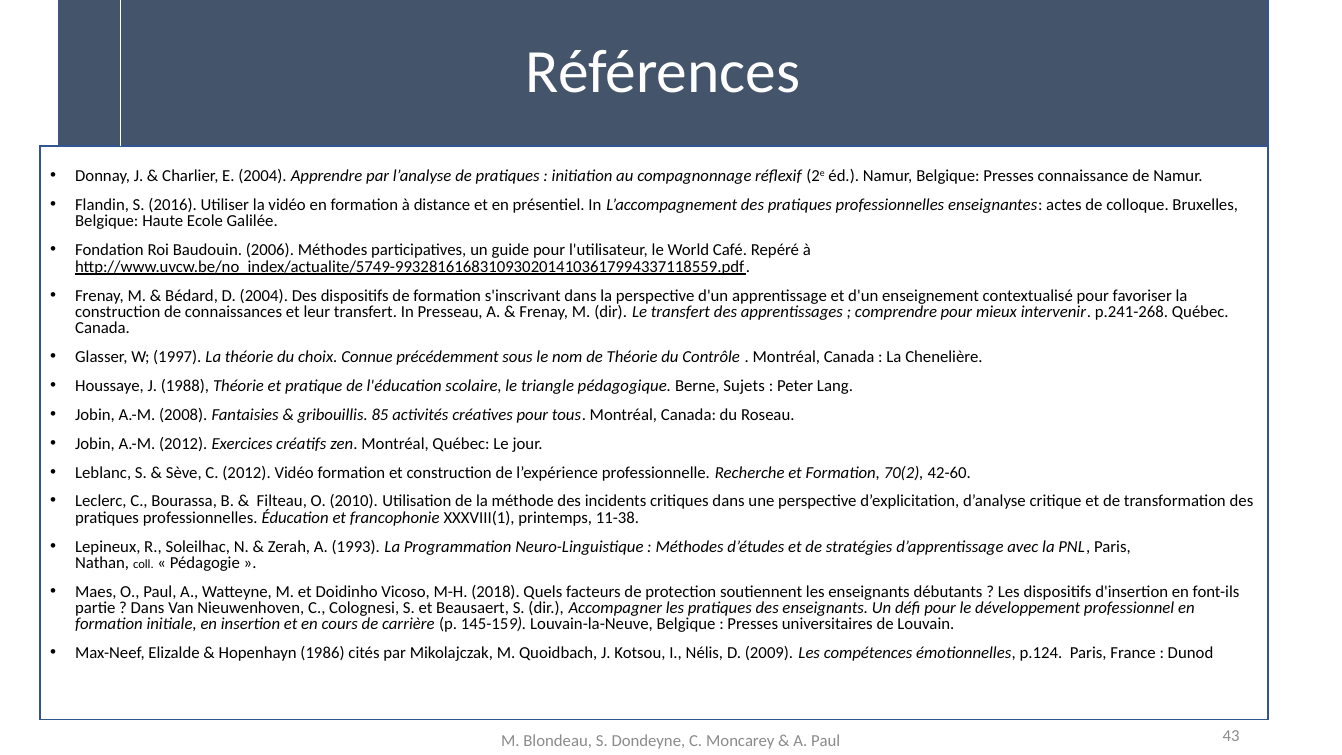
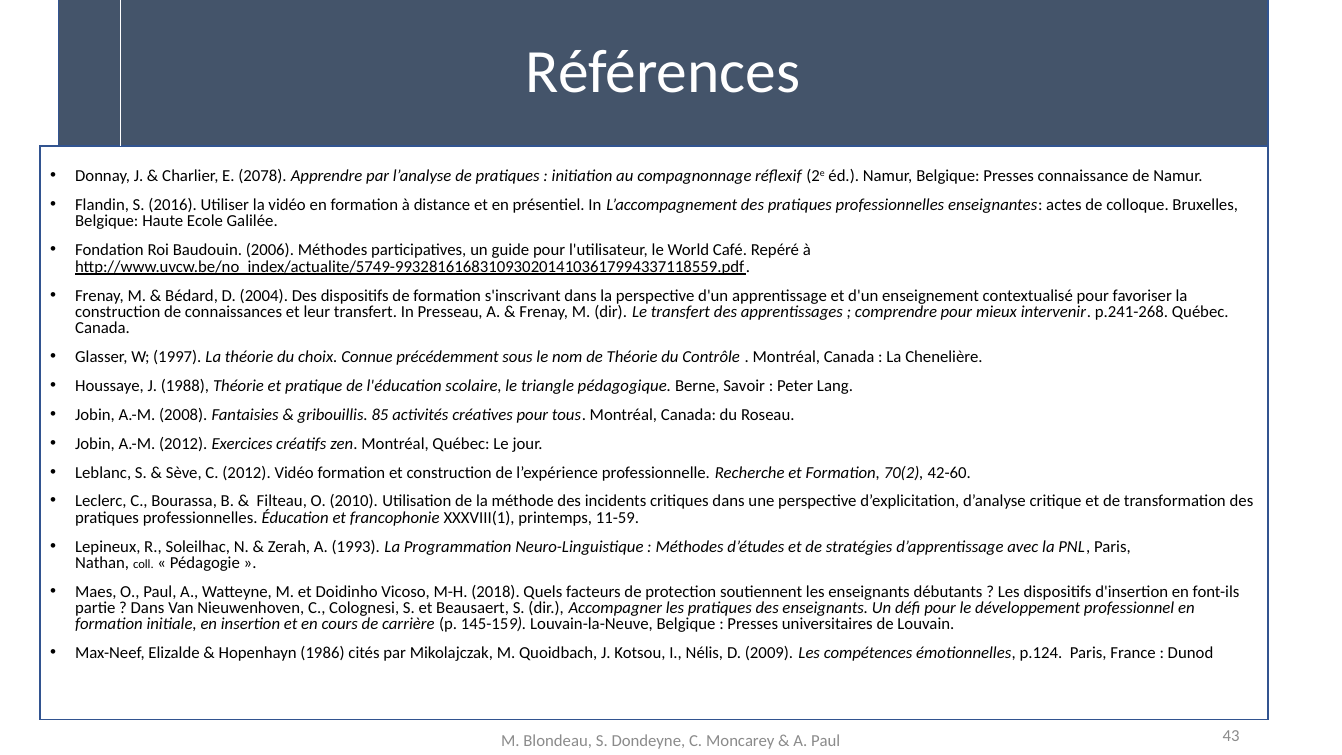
E 2004: 2004 -> 2078
Sujets: Sujets -> Savoir
11-38: 11-38 -> 11-59
